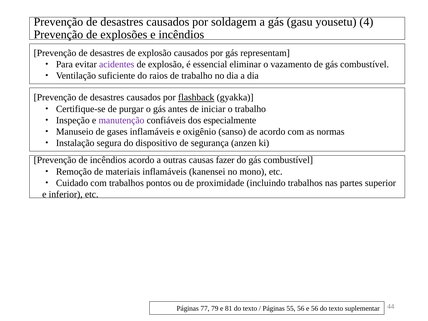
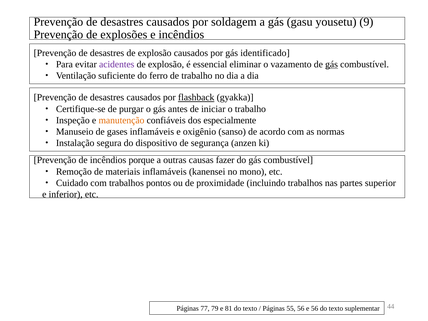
4: 4 -> 9
representam: representam -> identificado
gás at (332, 64) underline: none -> present
raios: raios -> ferro
manutenção colour: purple -> orange
incêndios acordo: acordo -> porque
